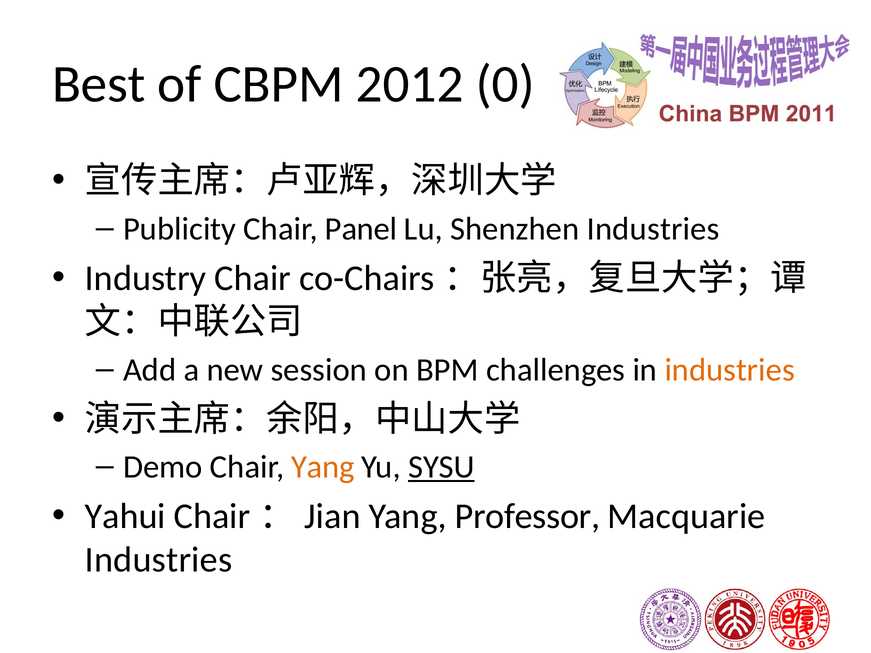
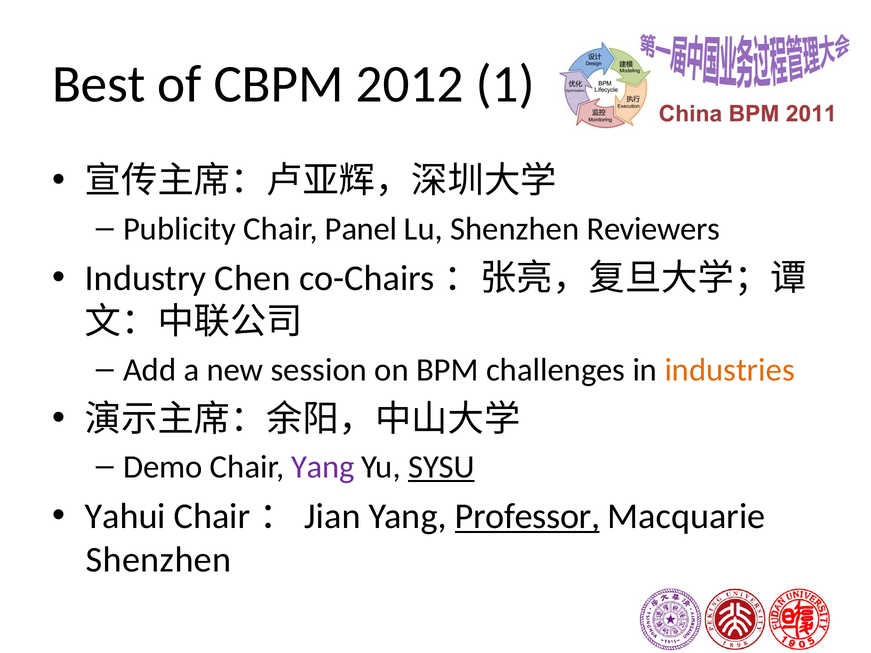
0: 0 -> 1
Shenzhen Industries: Industries -> Reviewers
Industry Chair: Chair -> Chen
Yang at (323, 467) colour: orange -> purple
Professor underline: none -> present
Industries at (159, 560): Industries -> Shenzhen
